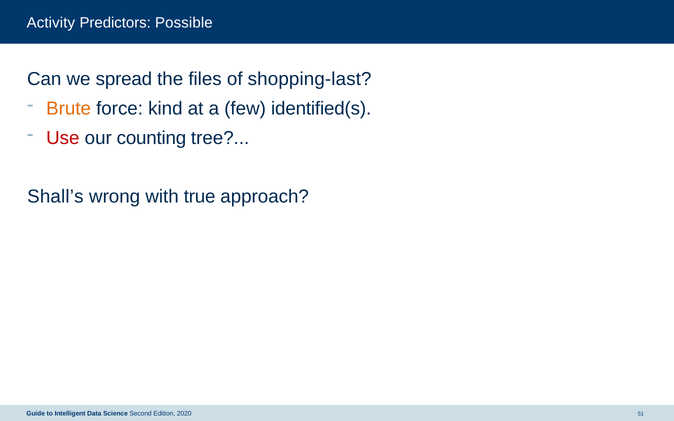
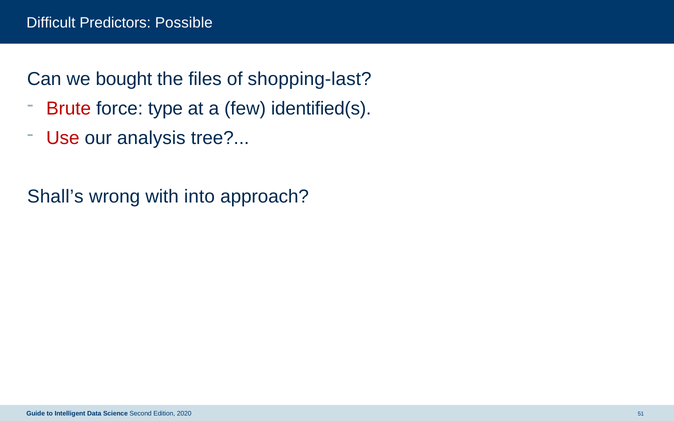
Activity: Activity -> Difficult
spread: spread -> bought
Brute colour: orange -> red
kind: kind -> type
counting: counting -> analysis
true: true -> into
